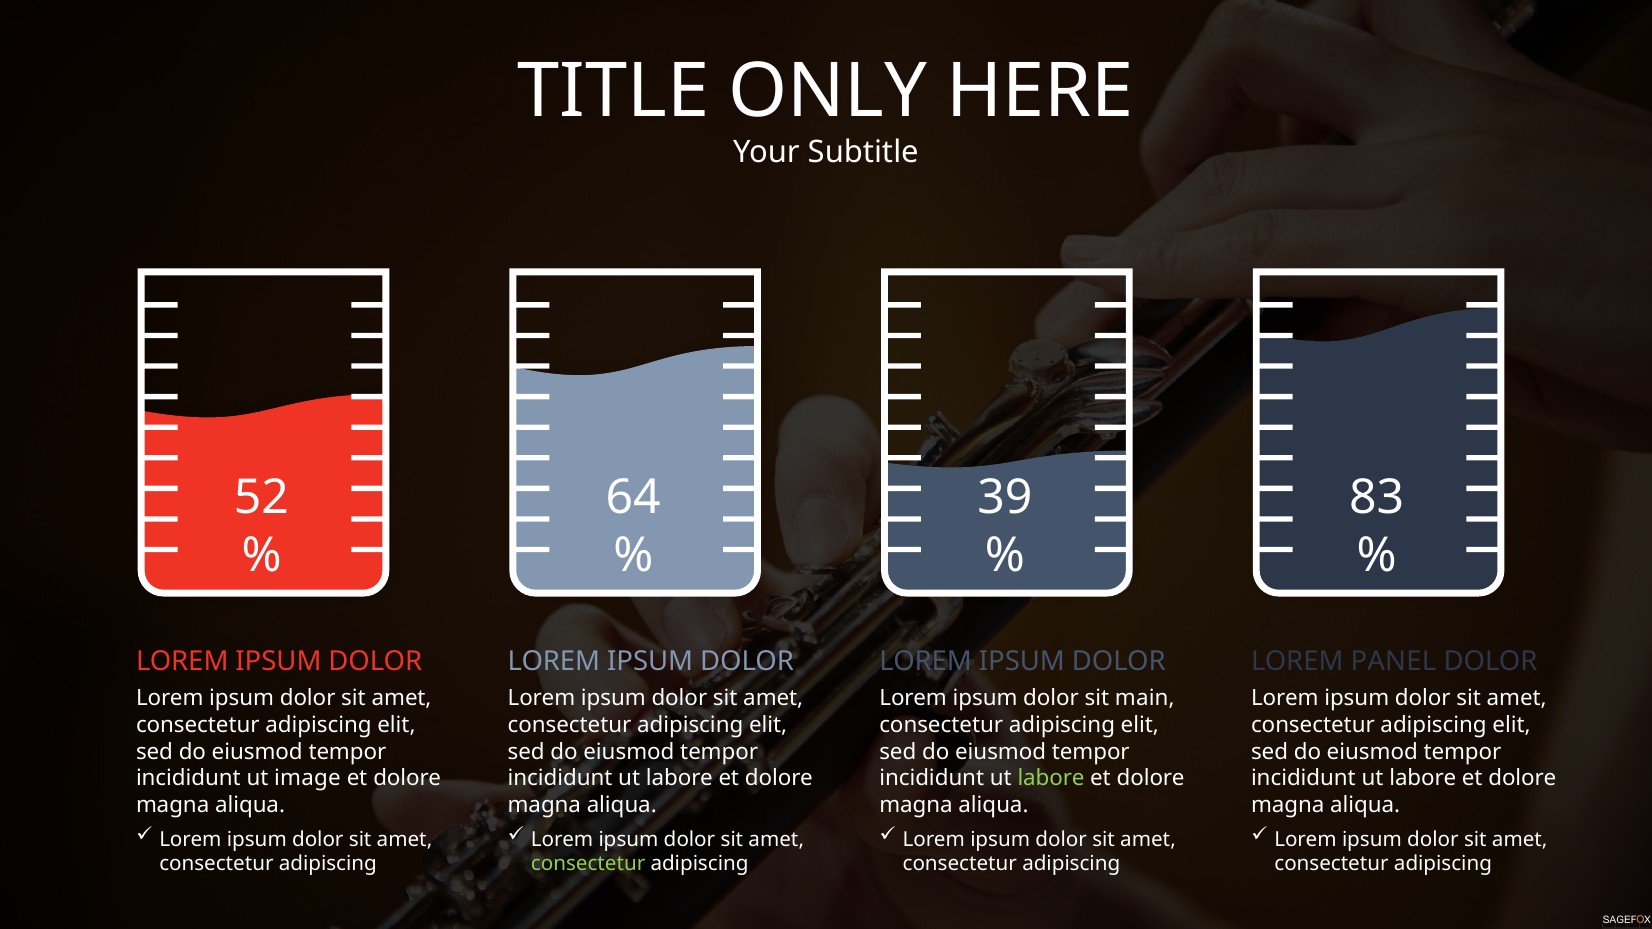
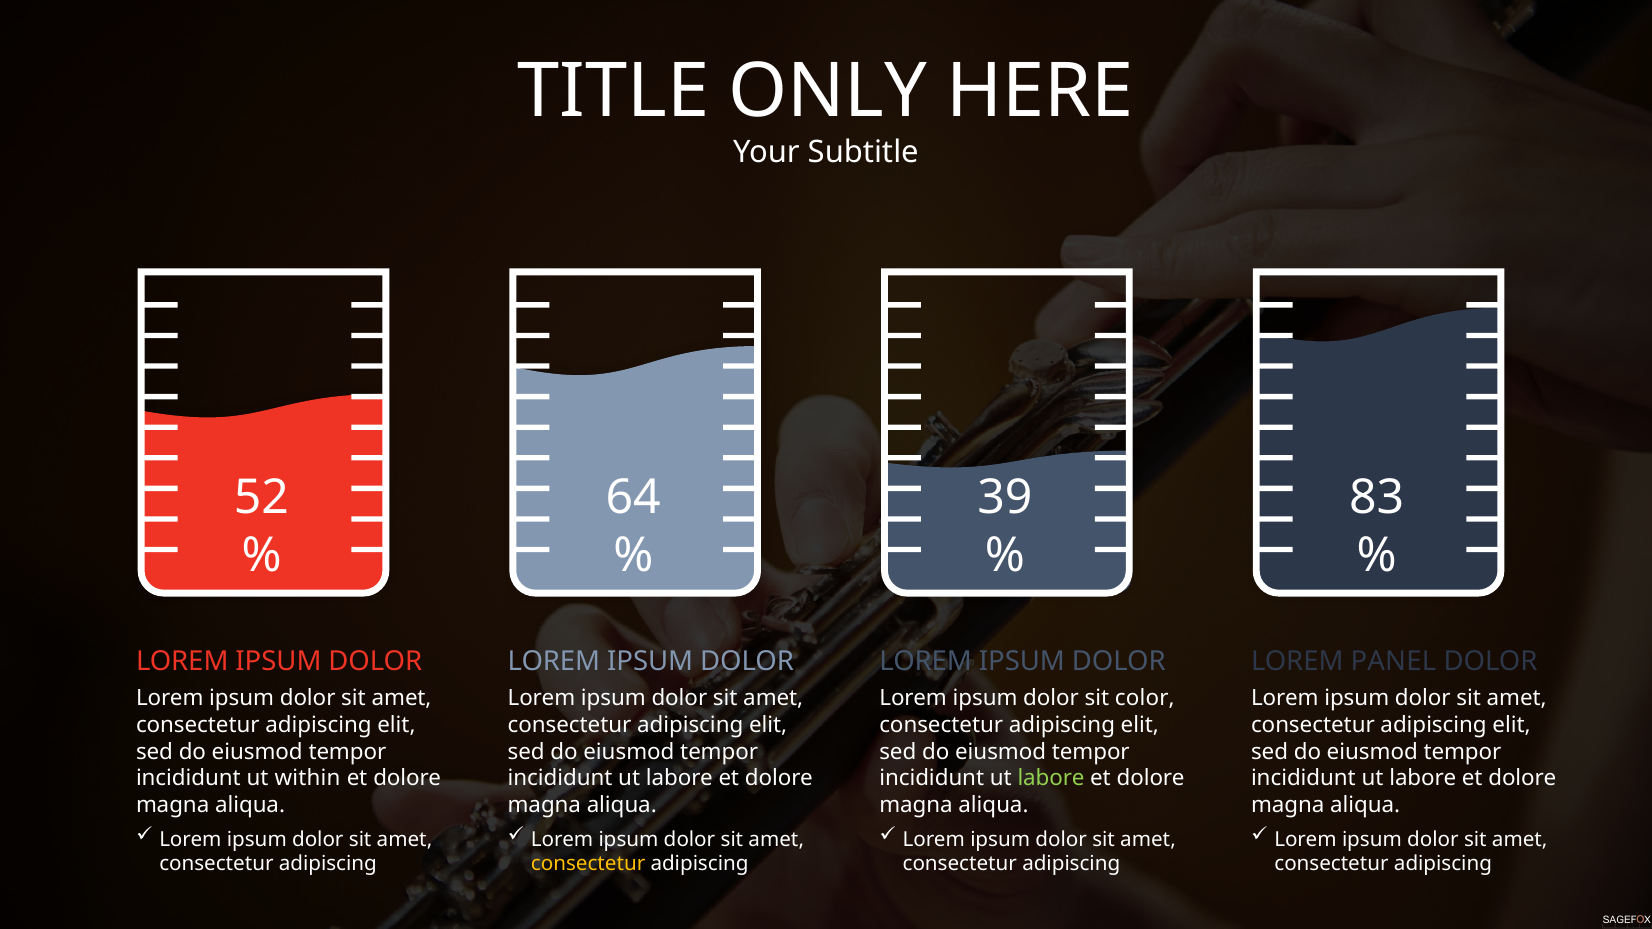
main: main -> color
image: image -> within
consectetur at (588, 864) colour: light green -> yellow
